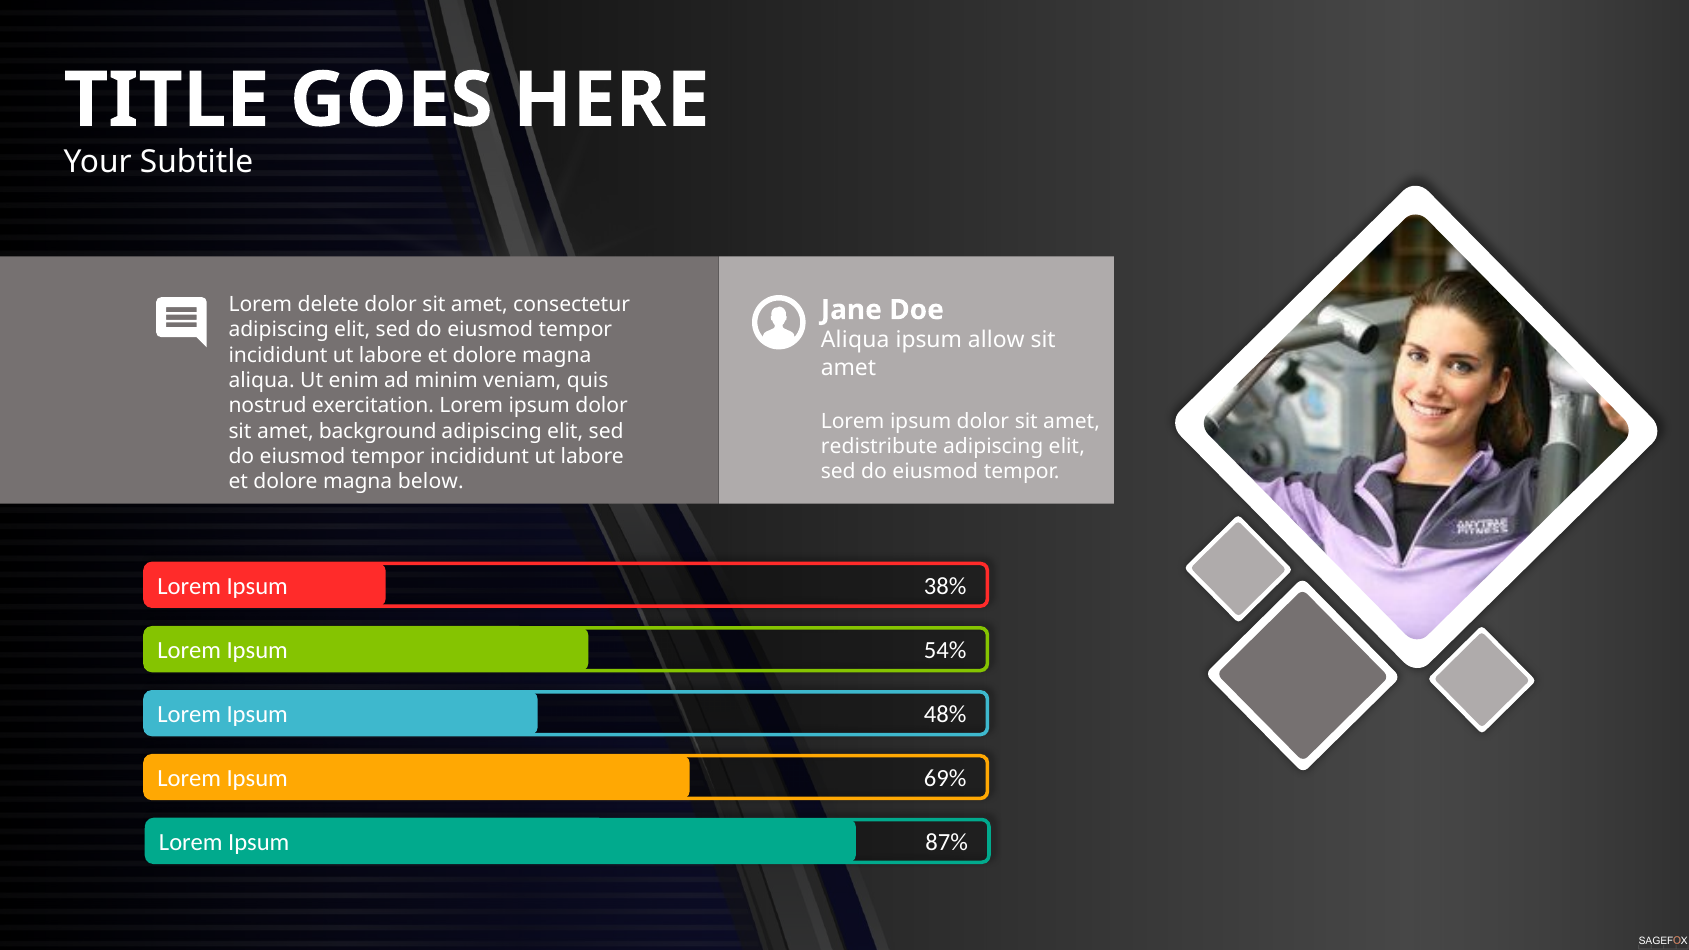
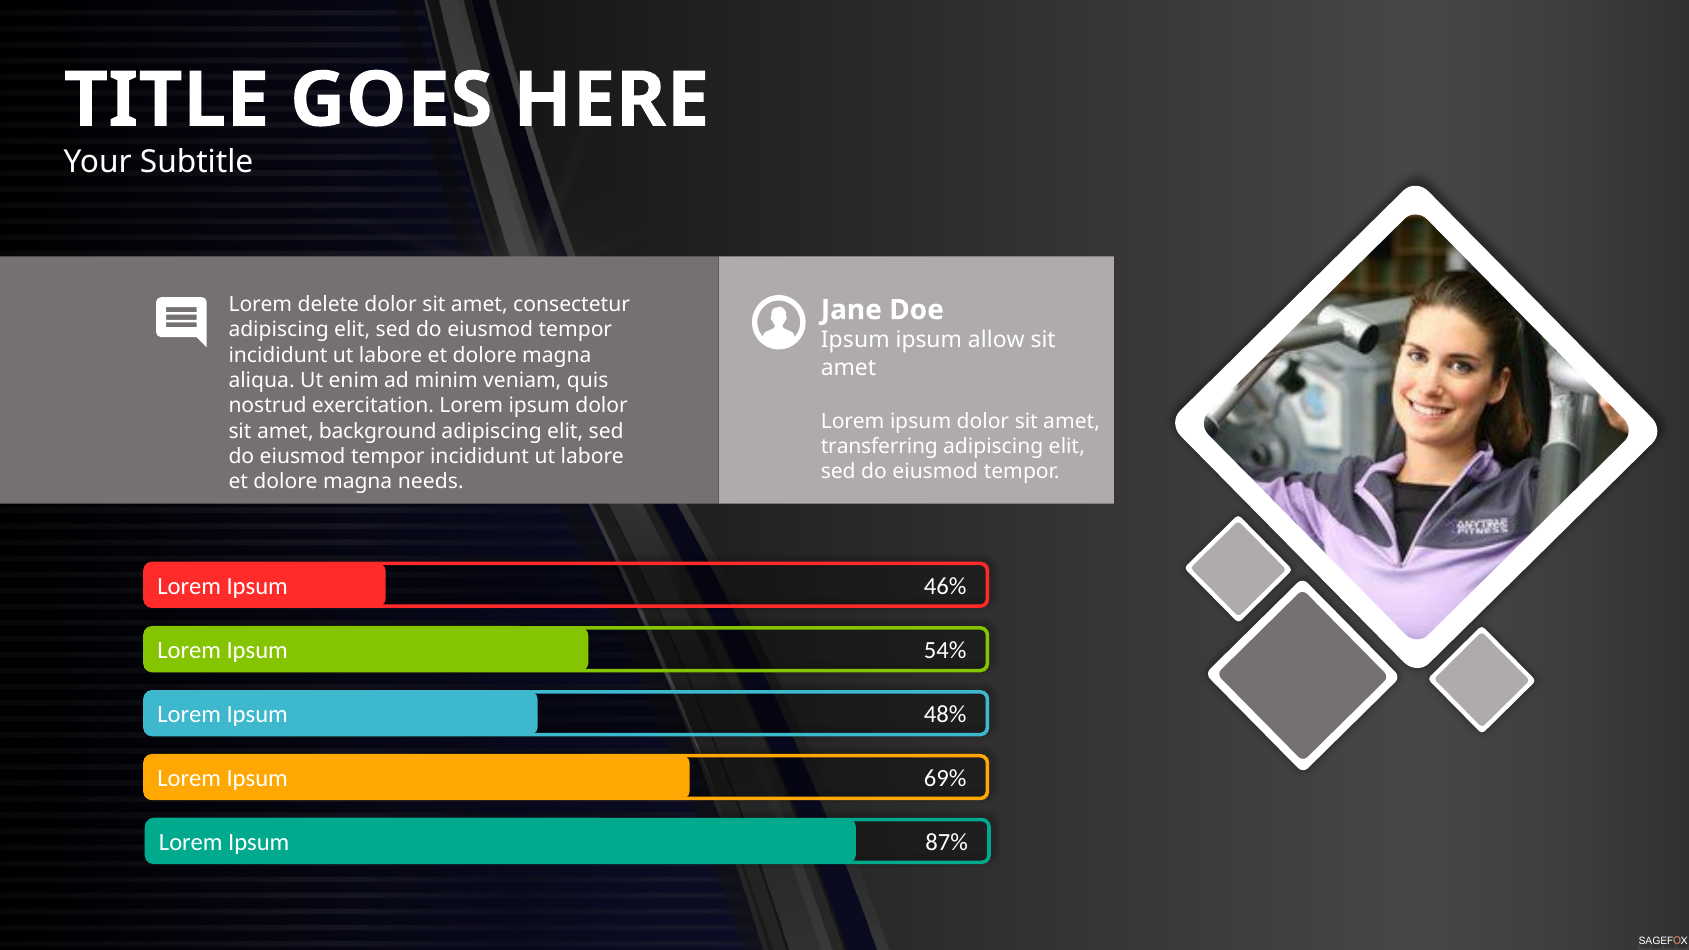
Aliqua at (855, 340): Aliqua -> Ipsum
redistribute: redistribute -> transferring
below: below -> needs
38%: 38% -> 46%
